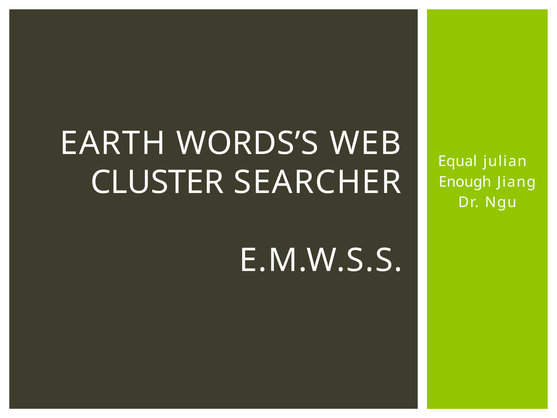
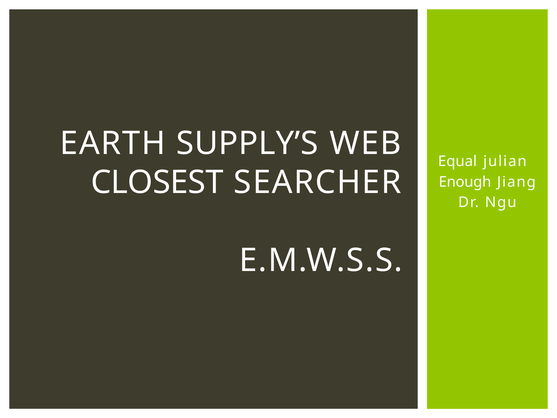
WORDS’S: WORDS’S -> SUPPLY’S
CLUSTER: CLUSTER -> CLOSEST
